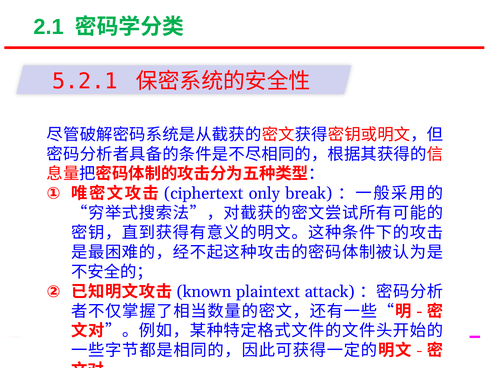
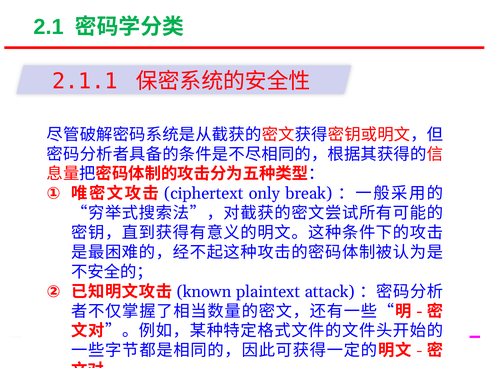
5.2.1: 5.2.1 -> 2.1.1
